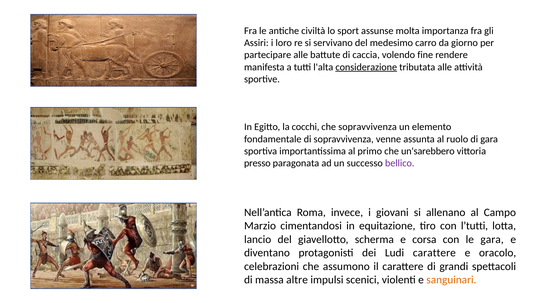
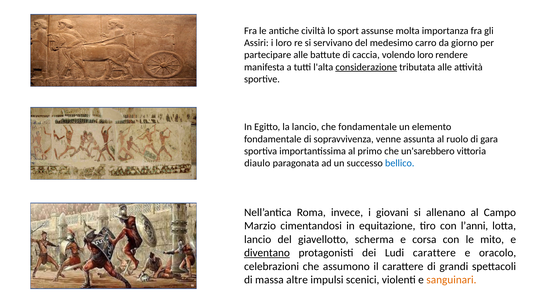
volendo fine: fine -> loro
la cocchi: cocchi -> lancio
che sopravvivenza: sopravvivenza -> fondamentale
presso: presso -> diaulo
bellico colour: purple -> blue
l’tutti: l’tutti -> l’anni
le gara: gara -> mito
diventano underline: none -> present
